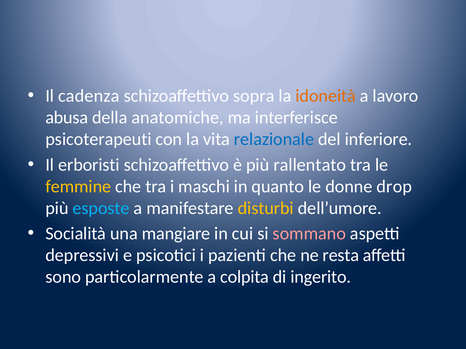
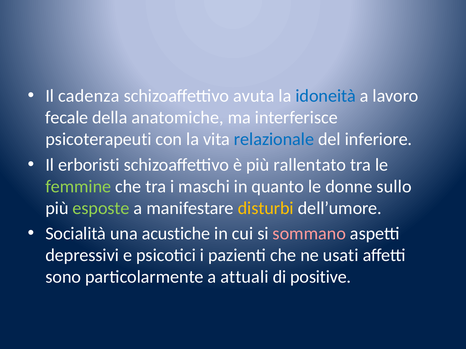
sopra: sopra -> avuta
idoneità colour: orange -> blue
abusa: abusa -> fecale
femmine colour: yellow -> light green
drop: drop -> sullo
esposte colour: light blue -> light green
mangiare: mangiare -> acustiche
resta: resta -> usati
colpita: colpita -> attuali
ingerito: ingerito -> positive
